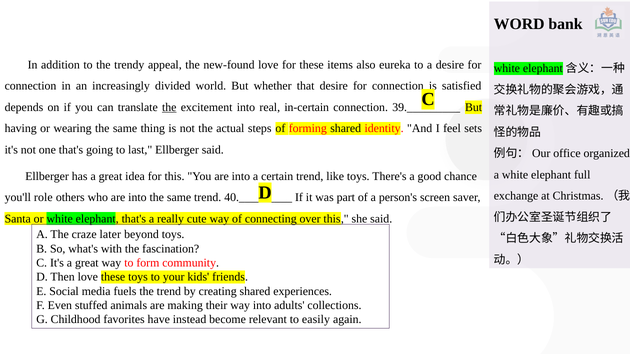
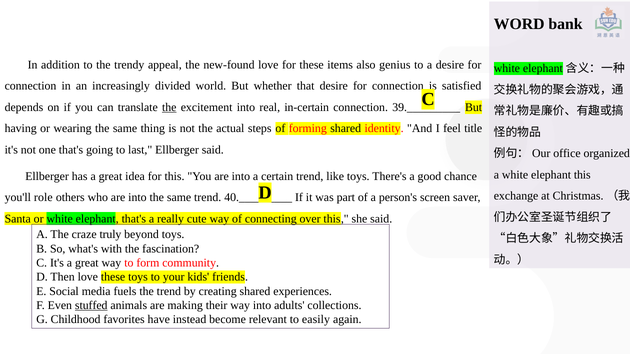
eureka: eureka -> genius
sets: sets -> title
elephant full: full -> this
later: later -> truly
stuffed underline: none -> present
